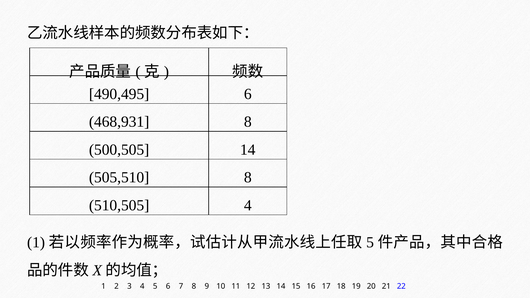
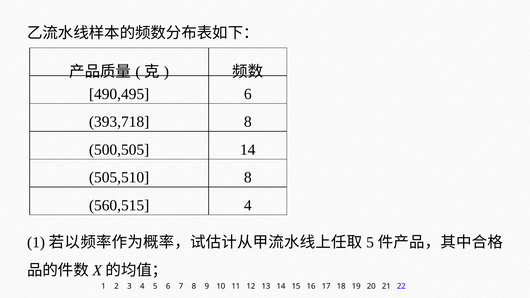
468,931: 468,931 -> 393,718
510,505: 510,505 -> 560,515
